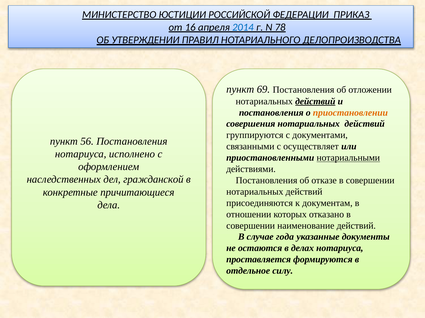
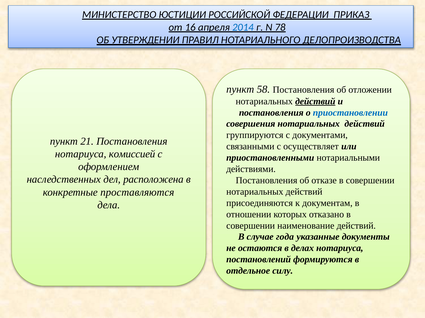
69: 69 -> 58
приостановлении colour: orange -> blue
56: 56 -> 21
исполнено: исполнено -> комиссией
нотариальными underline: present -> none
гражданской: гражданской -> расположена
причитающиеся: причитающиеся -> проставляются
проставляется: проставляется -> постановлений
